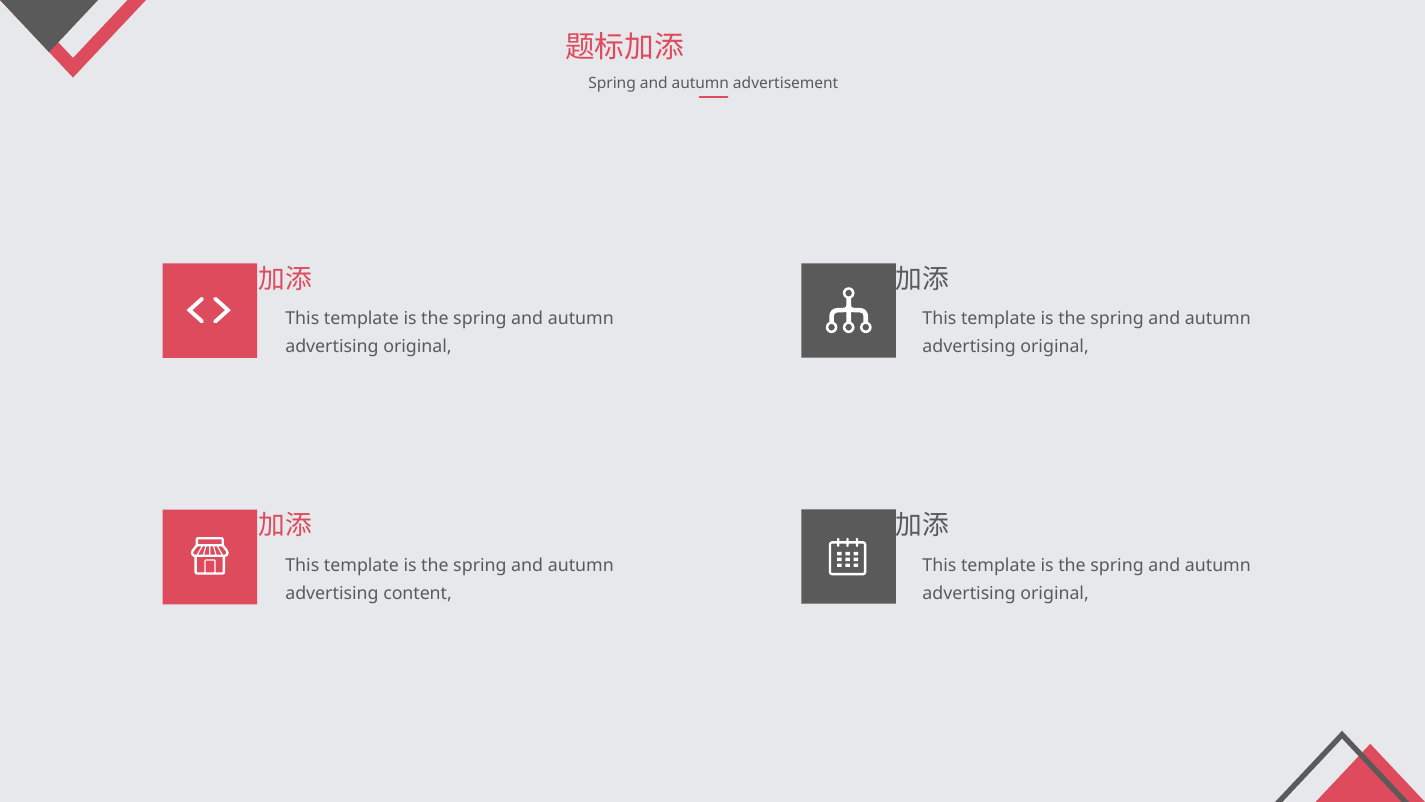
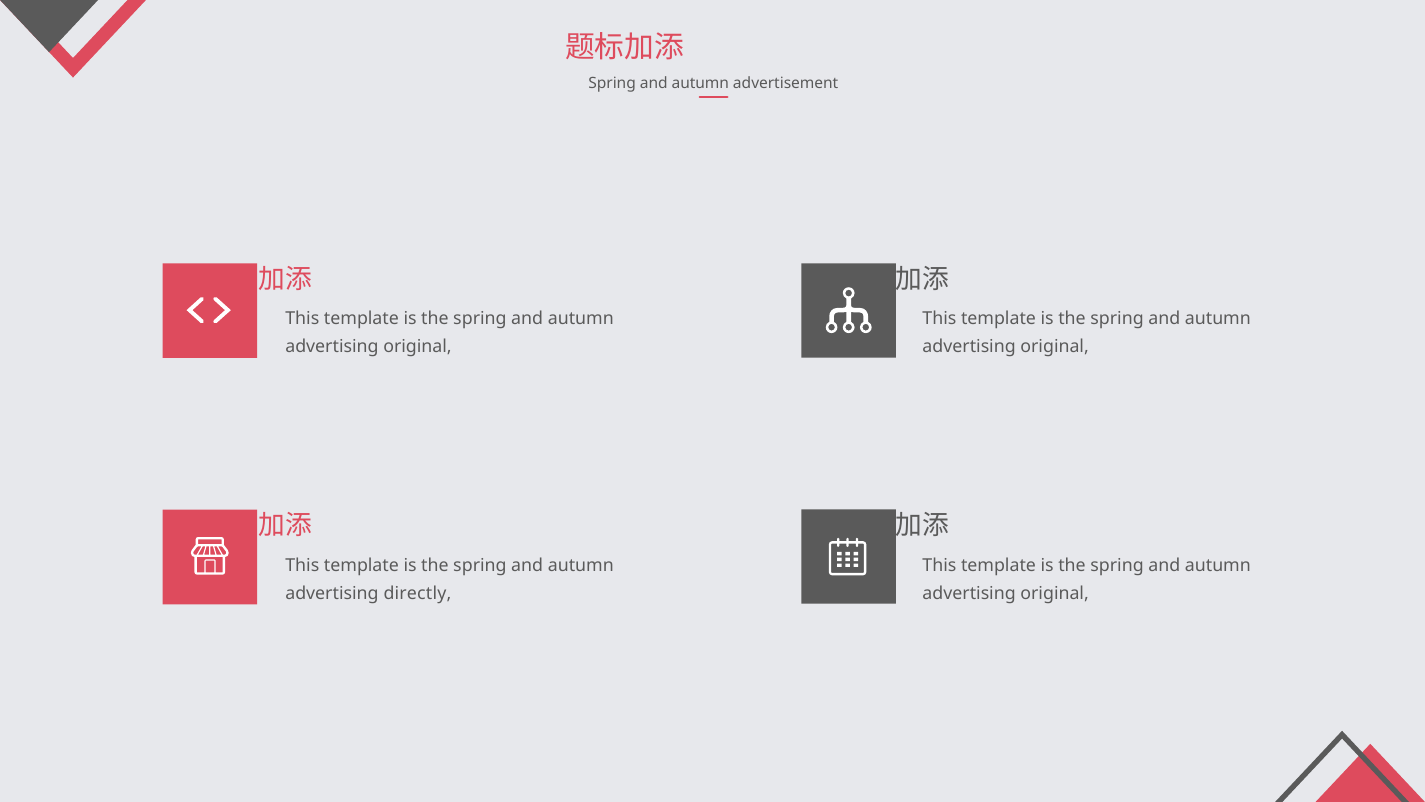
content: content -> directly
